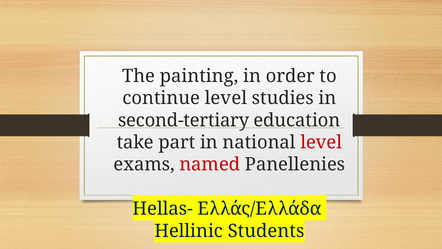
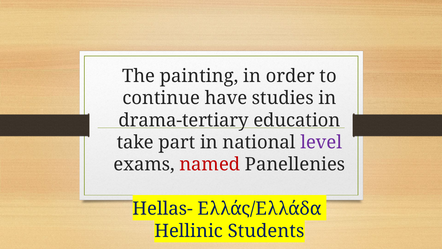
continue level: level -> have
second-tertiary: second-tertiary -> drama-tertiary
level at (321, 142) colour: red -> purple
